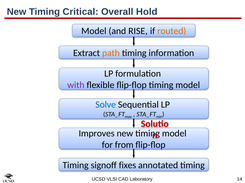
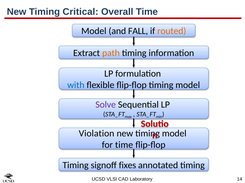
Overall Hold: Hold -> Time
RISE: RISE -> FALL
with colour: purple -> blue
Solve colour: blue -> purple
Improves: Improves -> Violation
for from: from -> time
